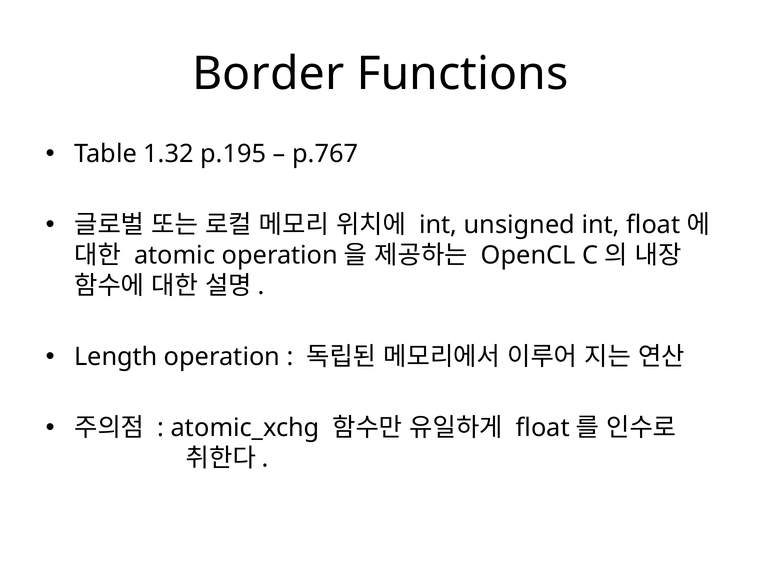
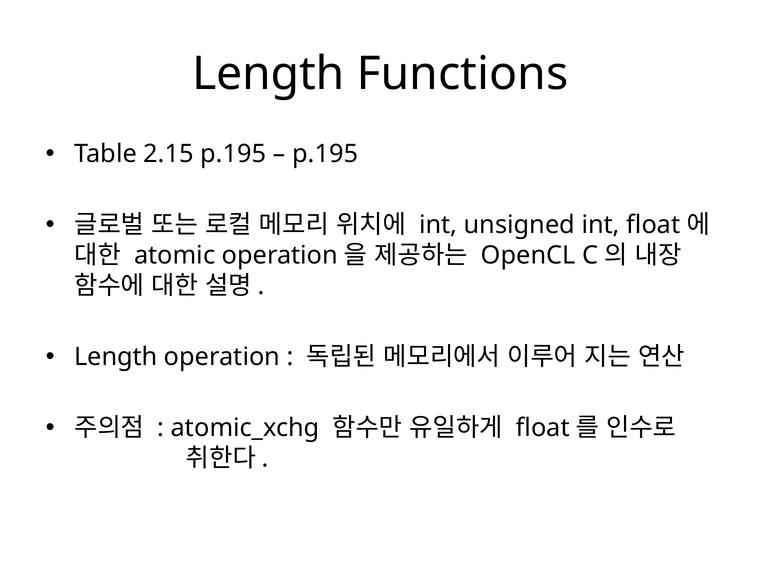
Border at (268, 74): Border -> Length
1.32: 1.32 -> 2.15
p.767 at (325, 154): p.767 -> p.195
